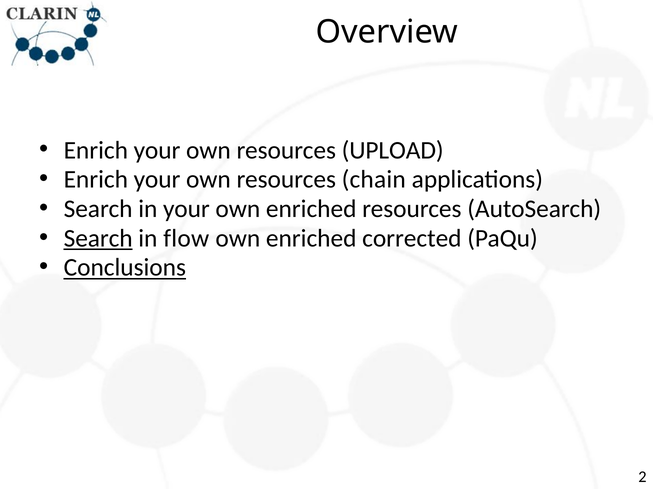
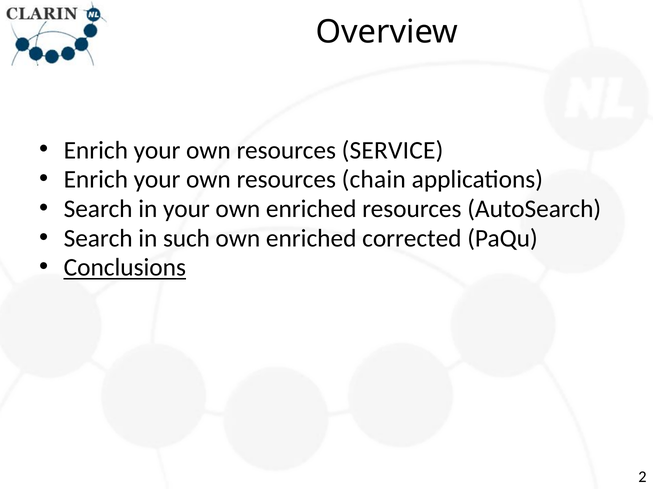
UPLOAD: UPLOAD -> SERVICE
Search at (98, 239) underline: present -> none
flow: flow -> such
